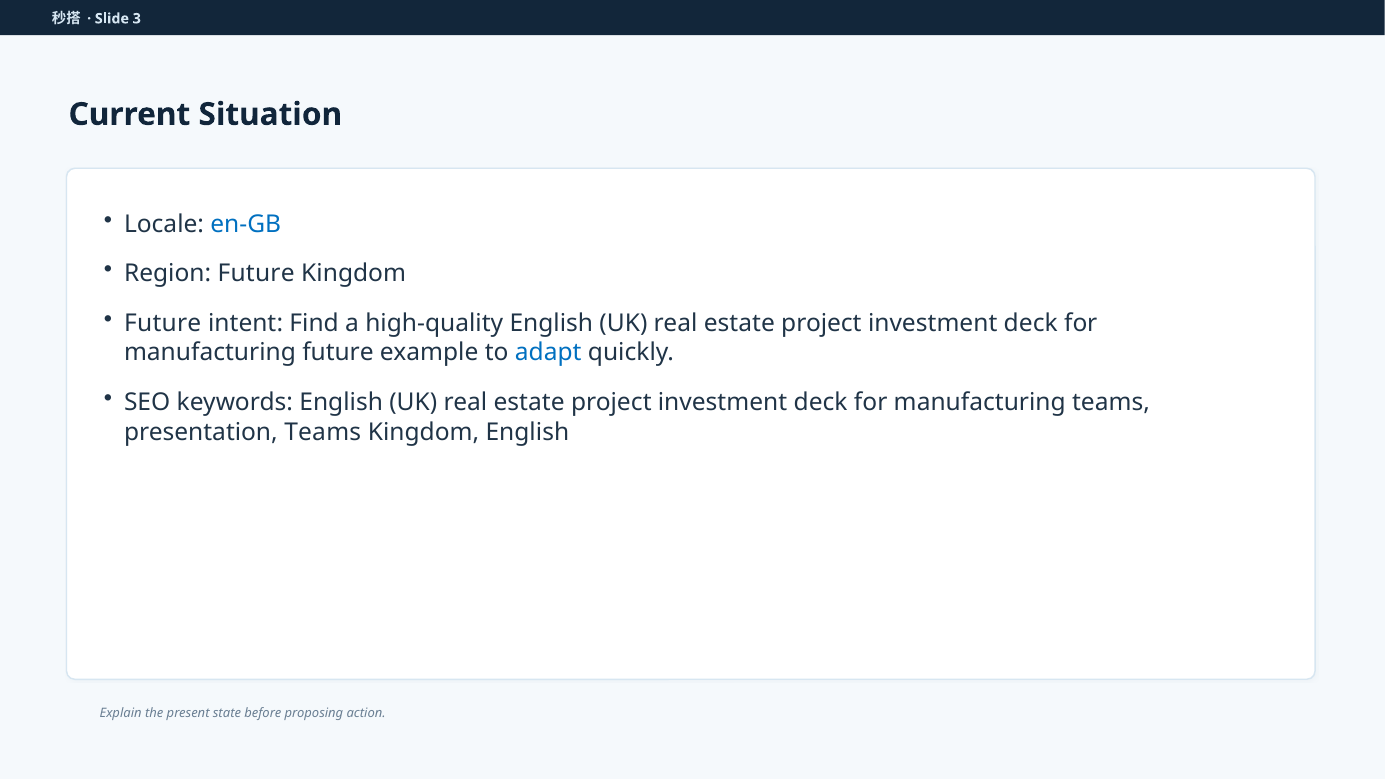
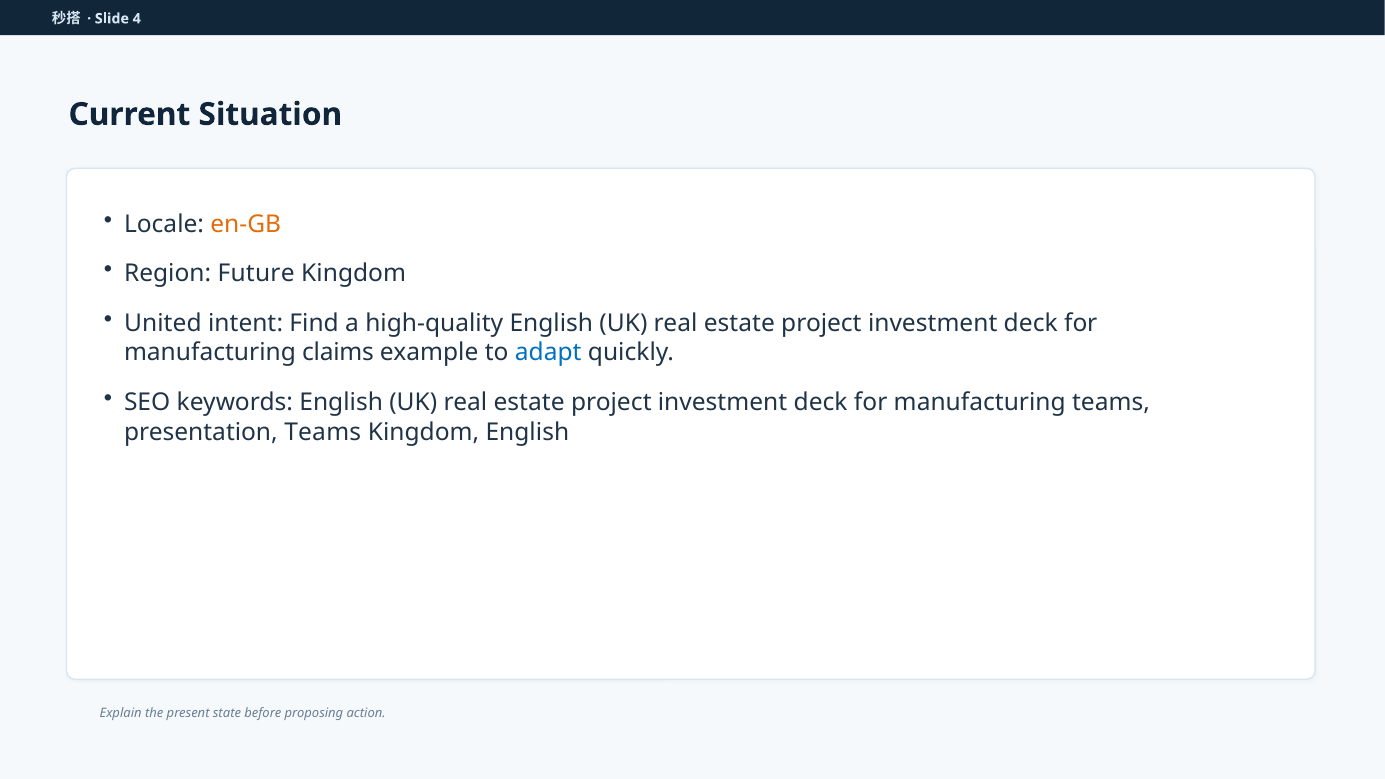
3: 3 -> 4
en-GB colour: blue -> orange
Future at (163, 323): Future -> United
manufacturing future: future -> claims
